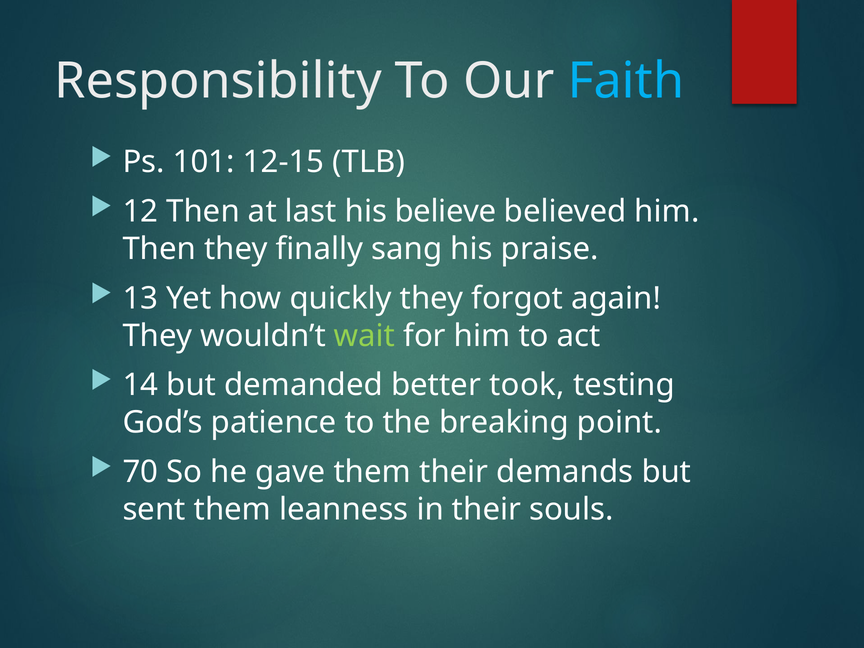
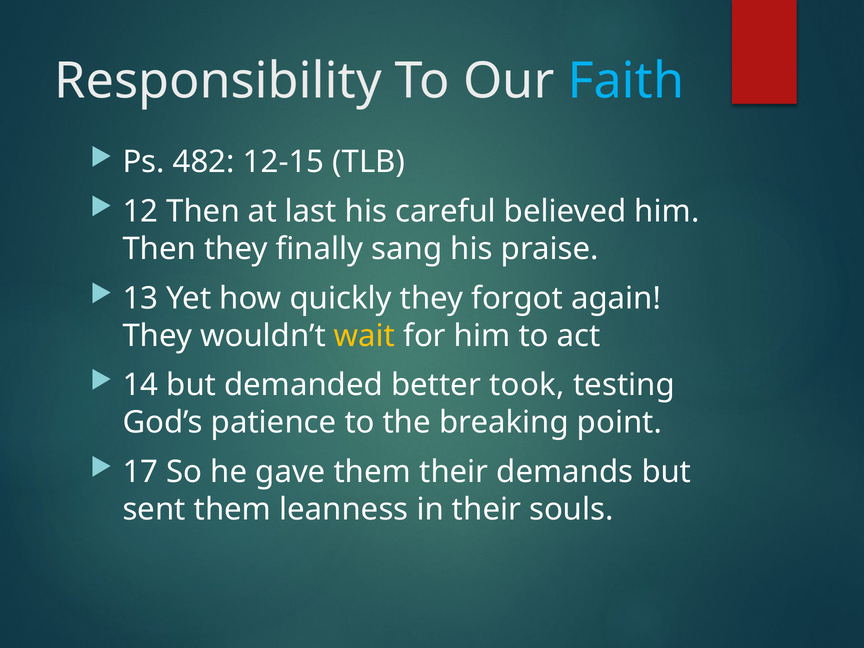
101: 101 -> 482
believe: believe -> careful
wait colour: light green -> yellow
70: 70 -> 17
